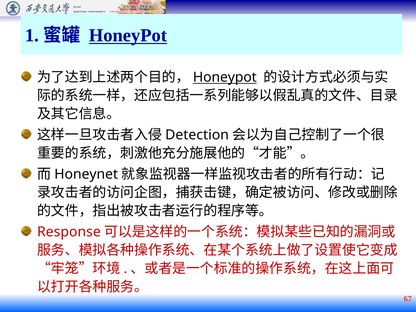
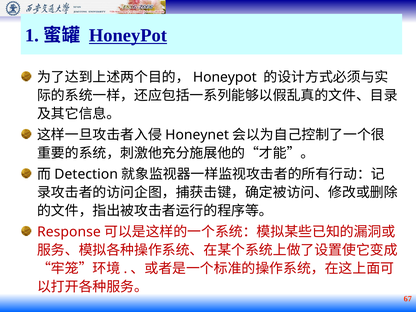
Honeypot at (225, 77) underline: present -> none
Detection: Detection -> Honeynet
Honeynet: Honeynet -> Detection
